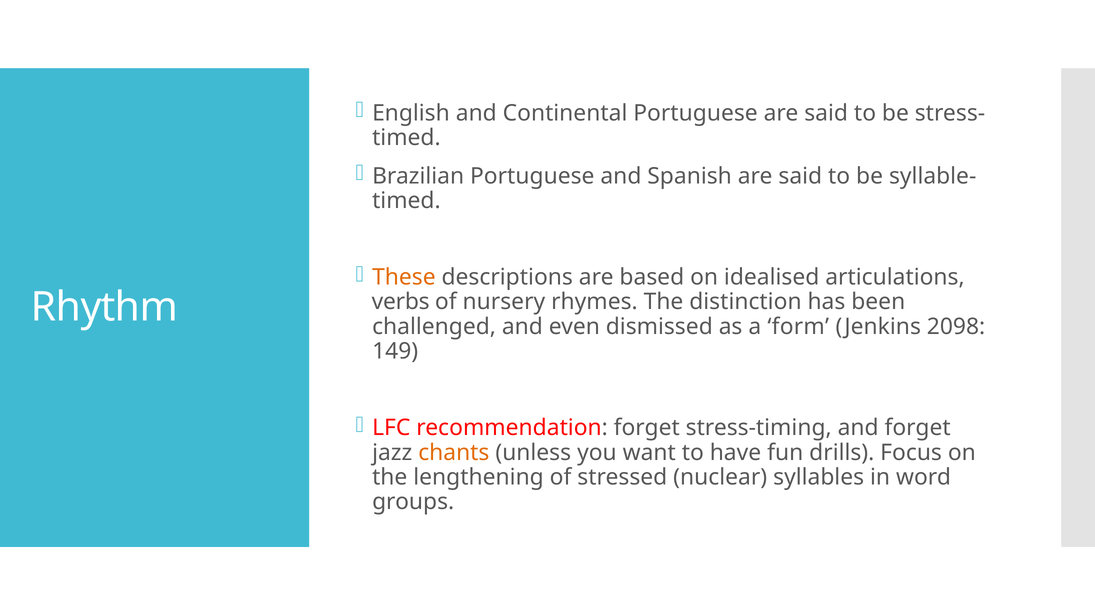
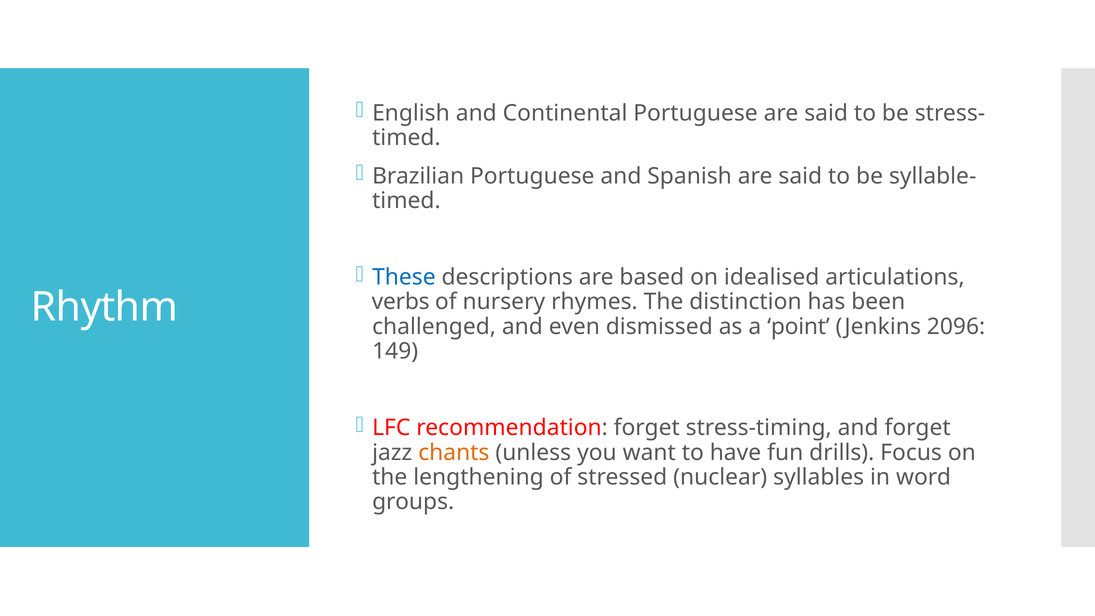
These colour: orange -> blue
form: form -> point
2098: 2098 -> 2096
